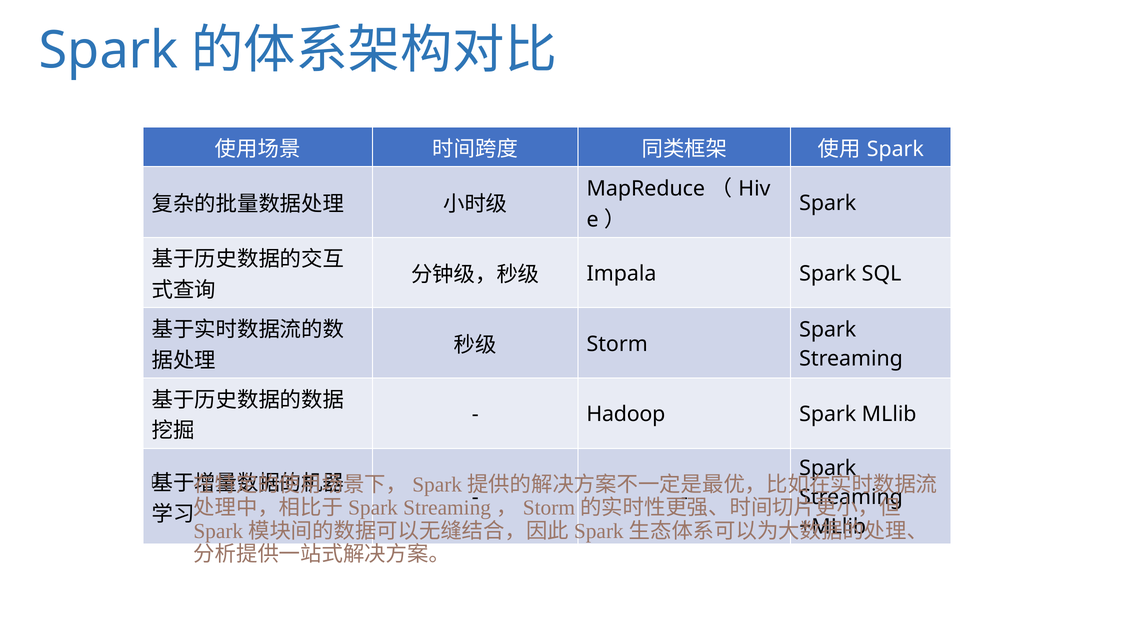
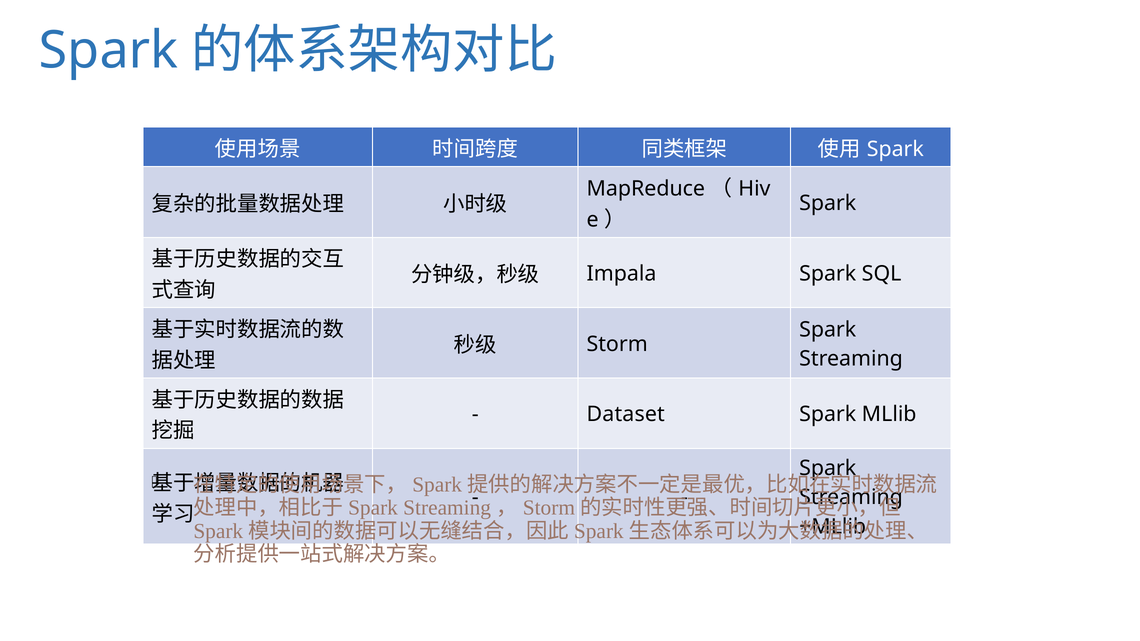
Hadoop: Hadoop -> Dataset
